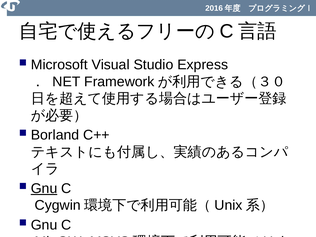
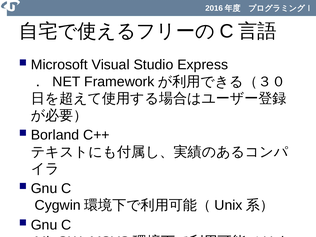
Gnu at (44, 188) underline: present -> none
